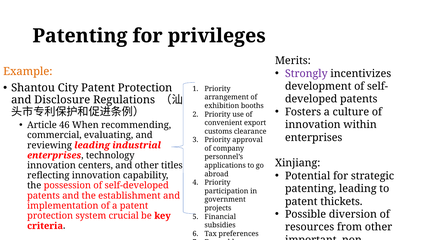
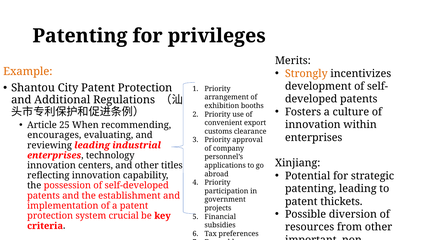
Strongly colour: purple -> orange
Disclosure: Disclosure -> Additional
46: 46 -> 25
commercial: commercial -> encourages
